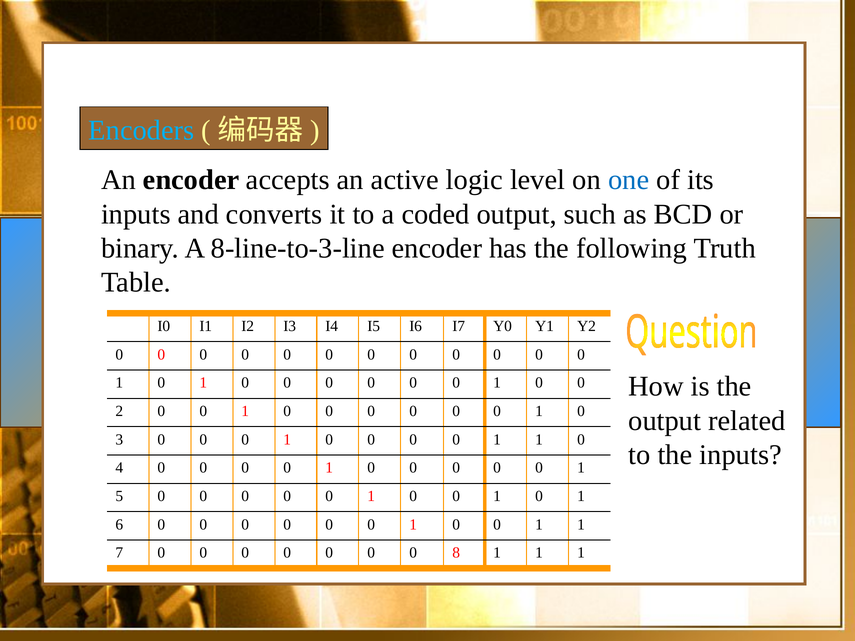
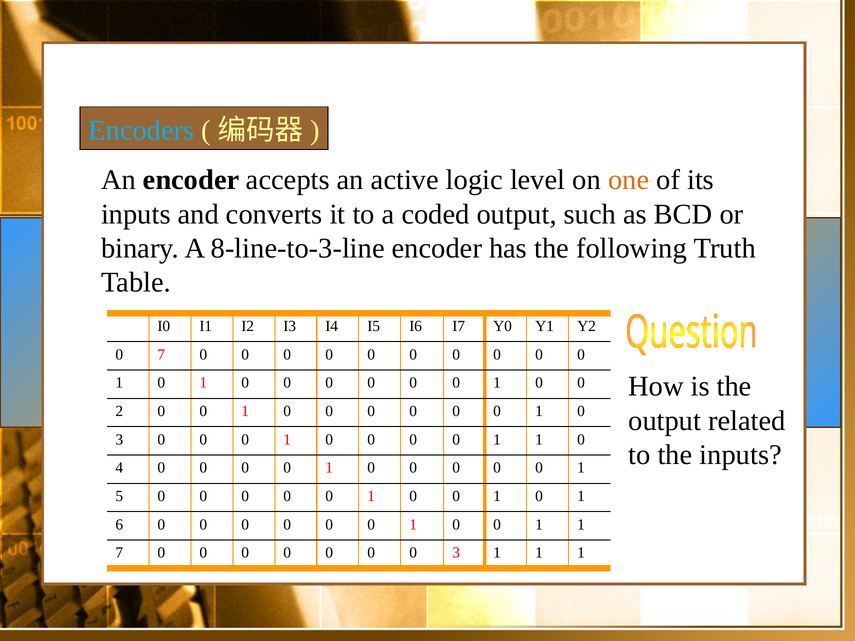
one colour: blue -> orange
0 at (161, 355): 0 -> 7
0 0 8: 8 -> 3
